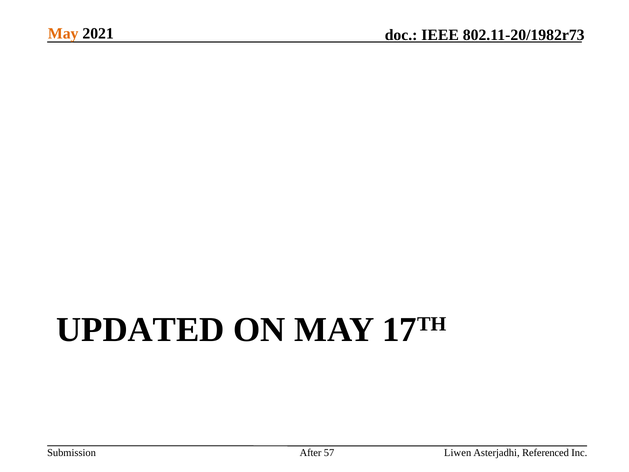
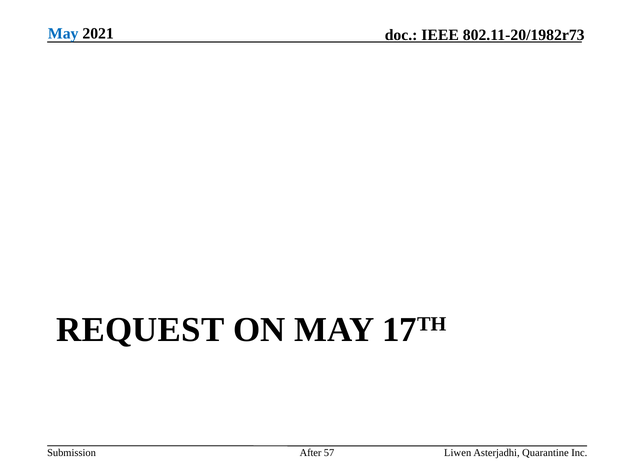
May at (63, 33) colour: orange -> blue
UPDATED: UPDATED -> REQUEST
Referenced: Referenced -> Quarantine
